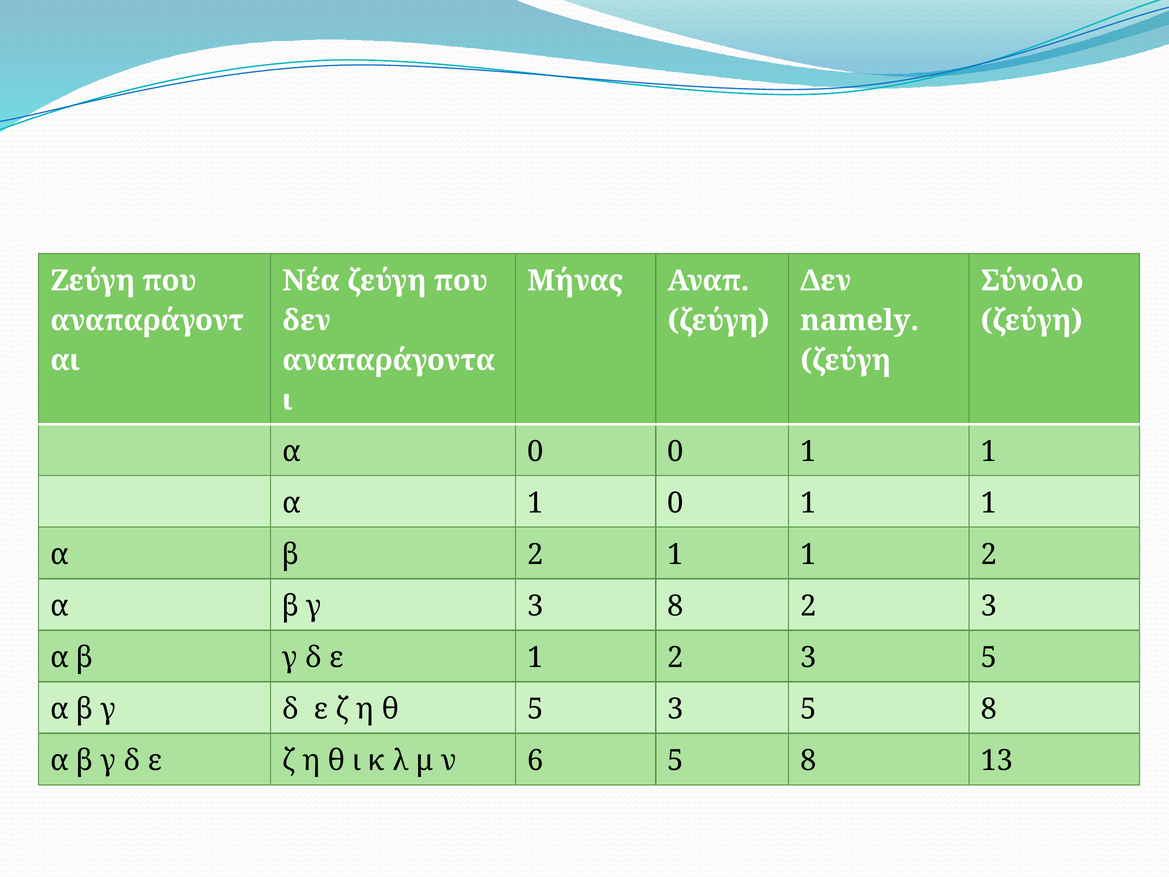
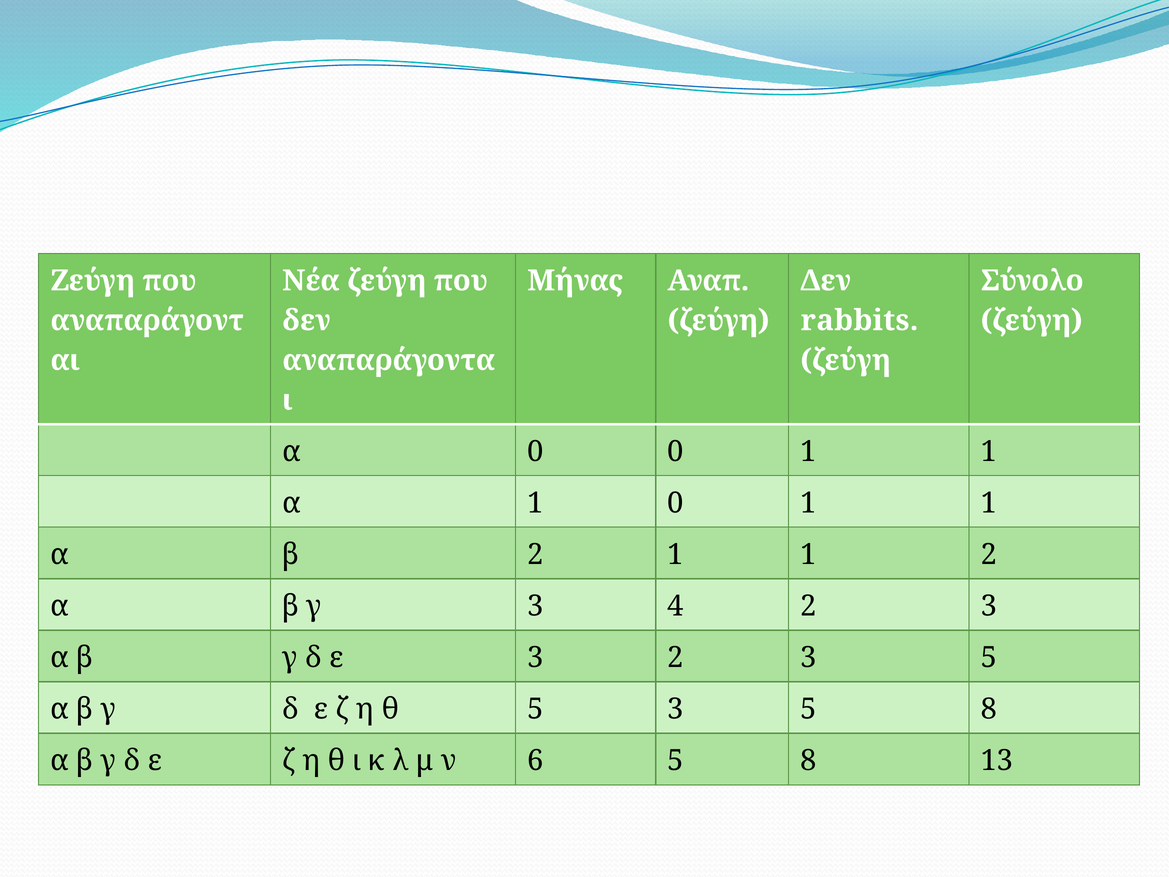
namely: namely -> rabbits
3 8: 8 -> 4
ε 1: 1 -> 3
